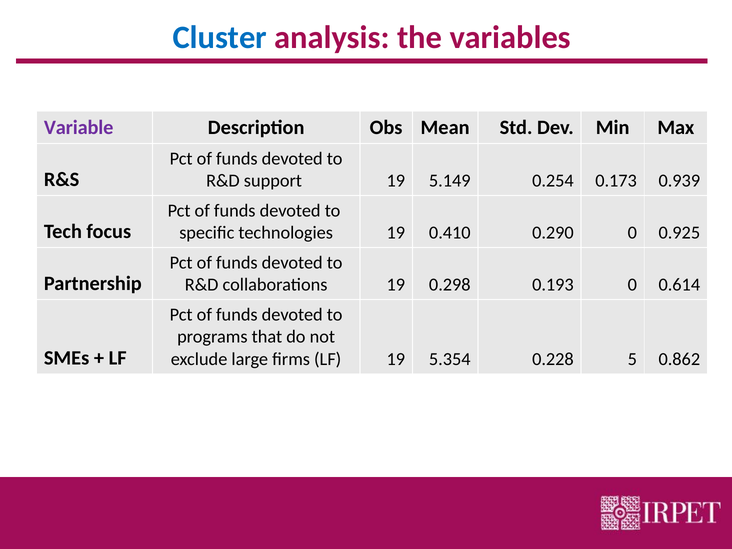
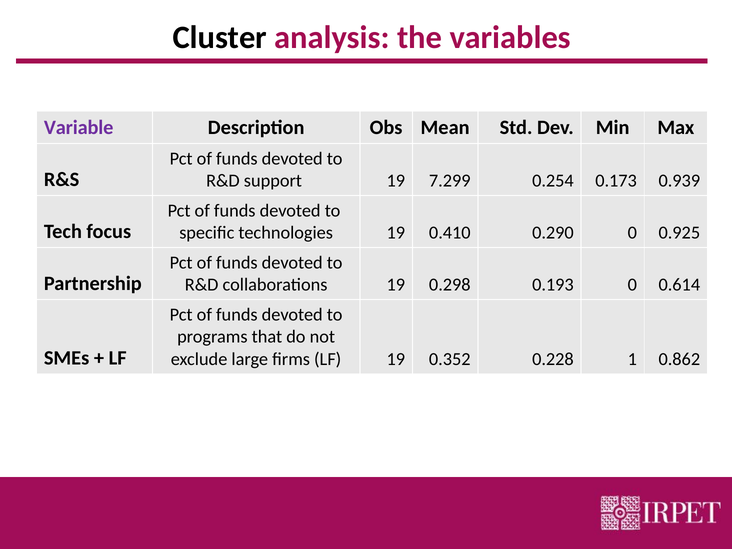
Cluster colour: blue -> black
5.149: 5.149 -> 7.299
5.354: 5.354 -> 0.352
5: 5 -> 1
